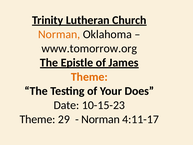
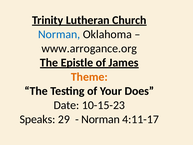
Norman at (59, 34) colour: orange -> blue
www.tomorrow.org: www.tomorrow.org -> www.arrogance.org
Theme at (37, 119): Theme -> Speaks
